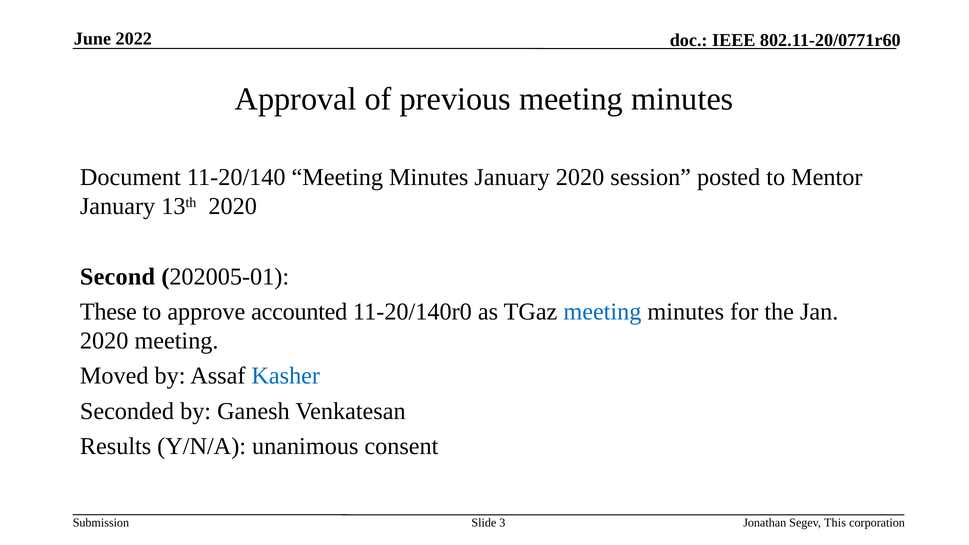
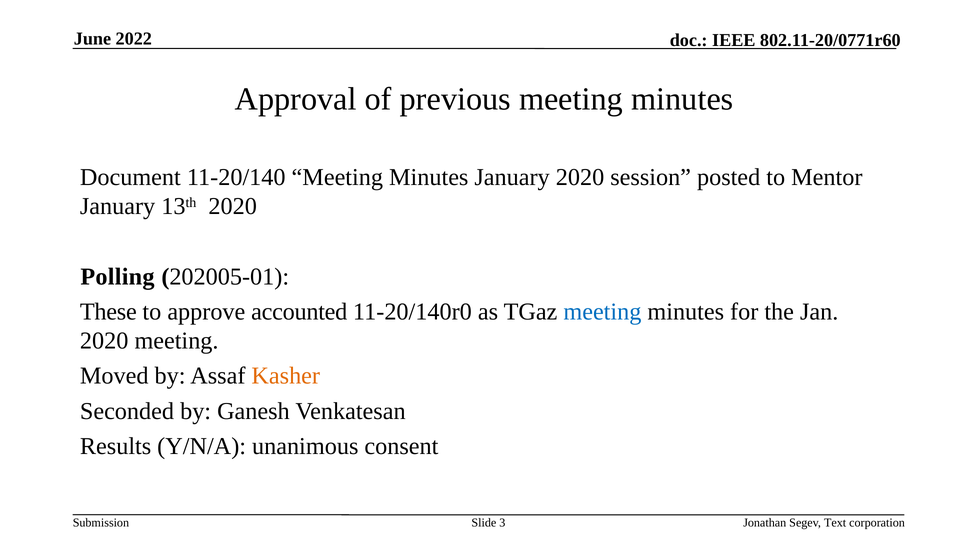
Second: Second -> Polling
Kasher colour: blue -> orange
This: This -> Text
